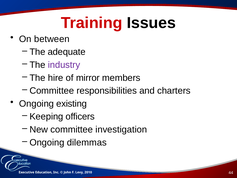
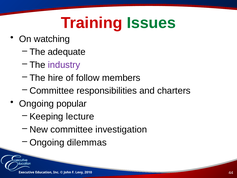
Issues colour: black -> green
between: between -> watching
mirror: mirror -> follow
existing: existing -> popular
officers: officers -> lecture
